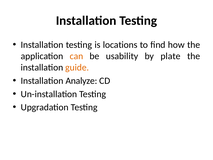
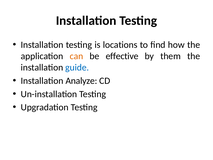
usability: usability -> effective
plate: plate -> them
guide colour: orange -> blue
